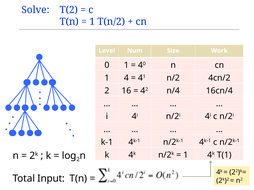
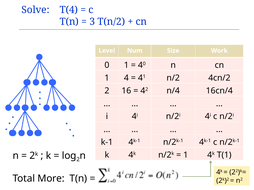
T(2: T(2 -> T(4
1 at (92, 22): 1 -> 3
Input: Input -> More
